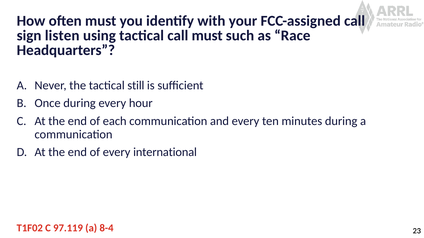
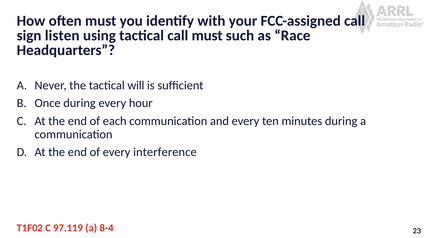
still: still -> will
international: international -> interference
